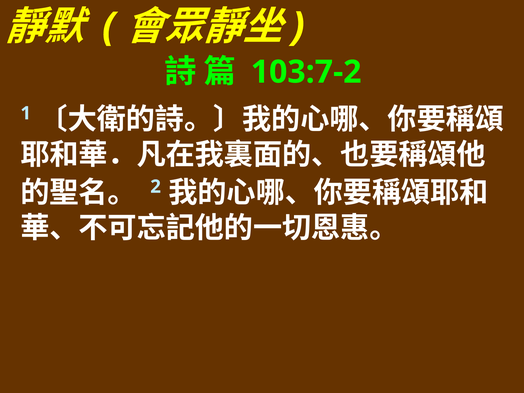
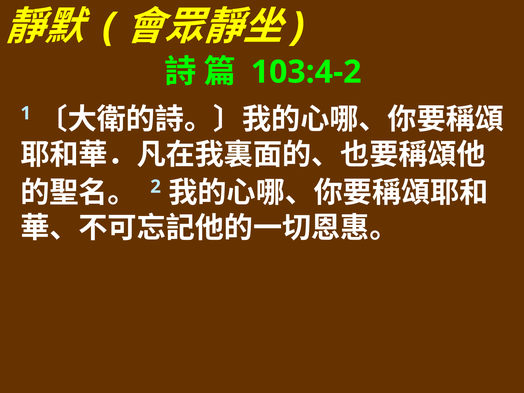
103:7-2: 103:7-2 -> 103:4-2
